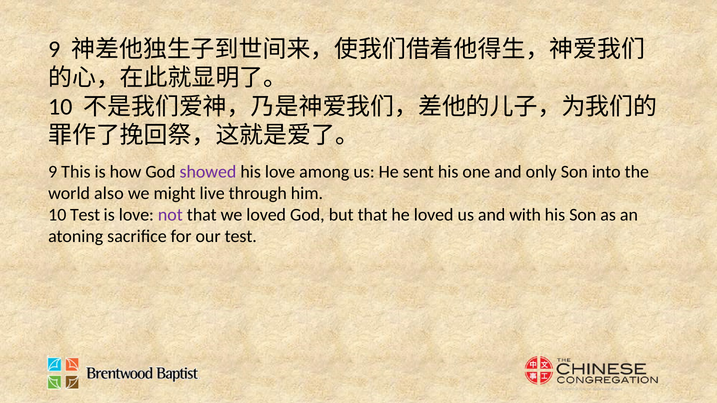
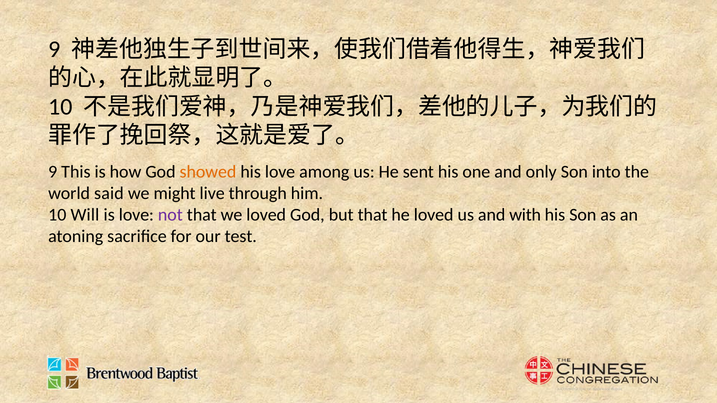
showed colour: purple -> orange
also: also -> said
10 Test: Test -> Will
